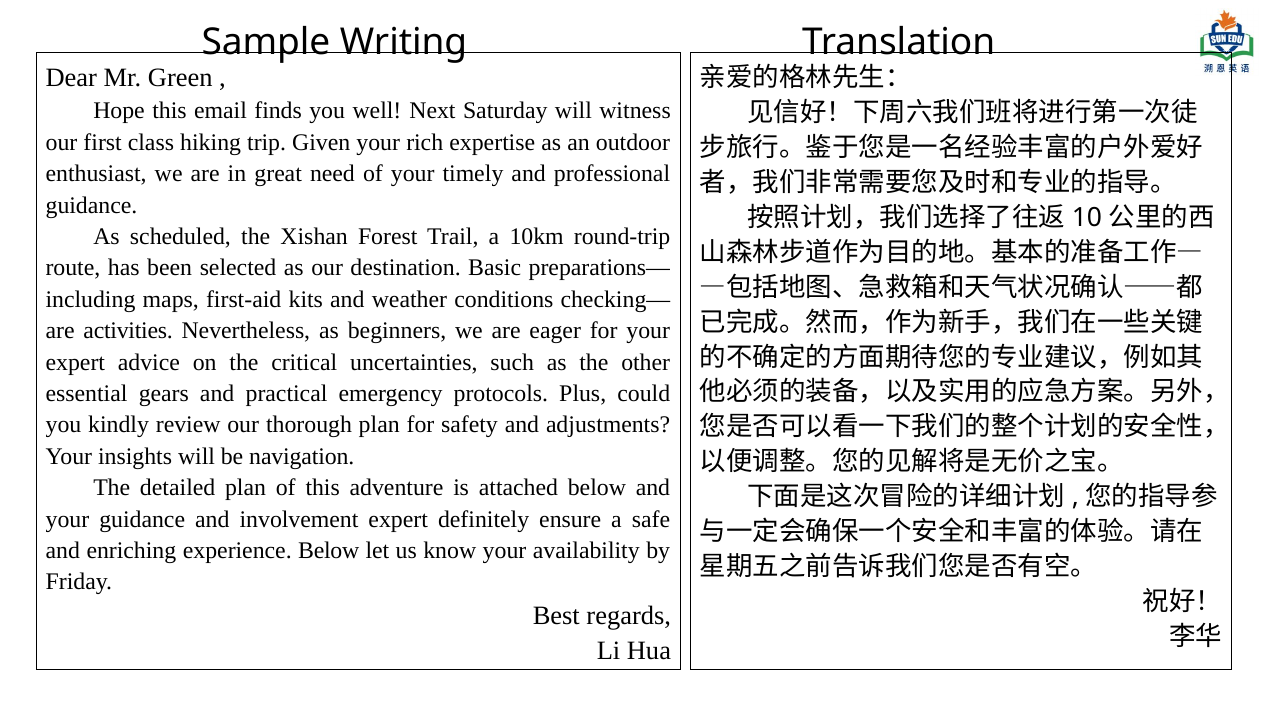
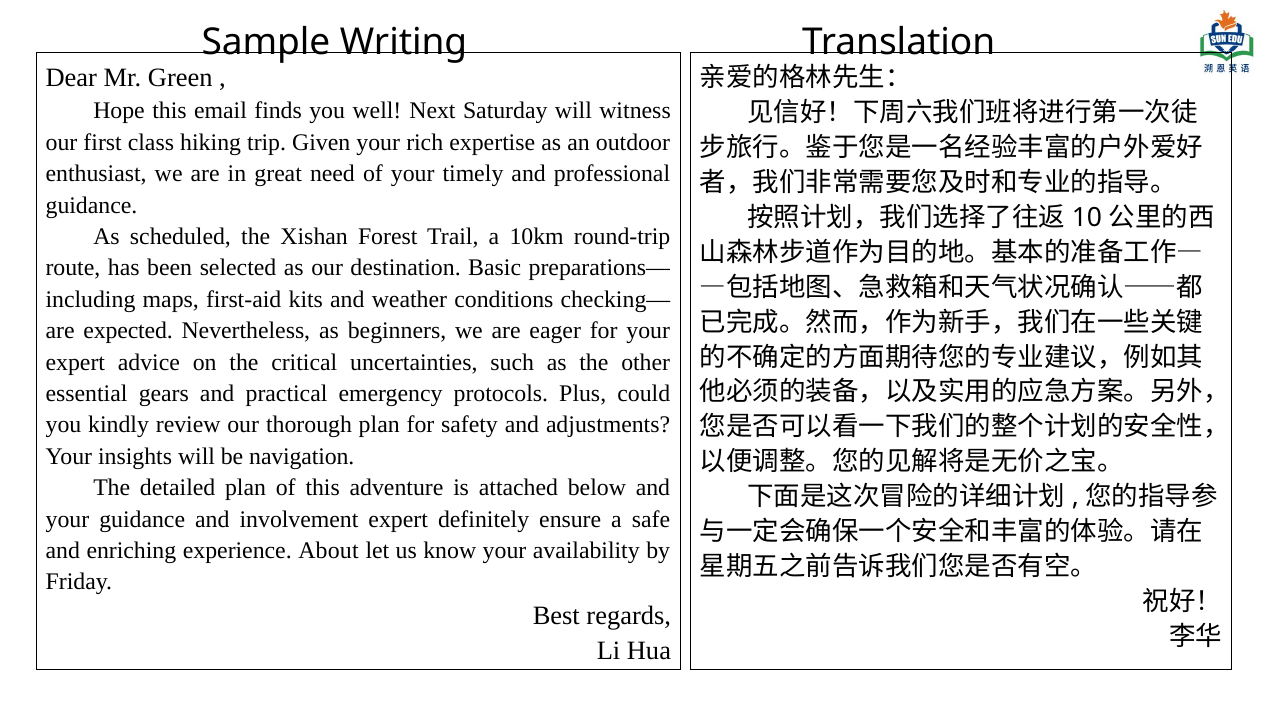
activities: activities -> expected
experience Below: Below -> About
